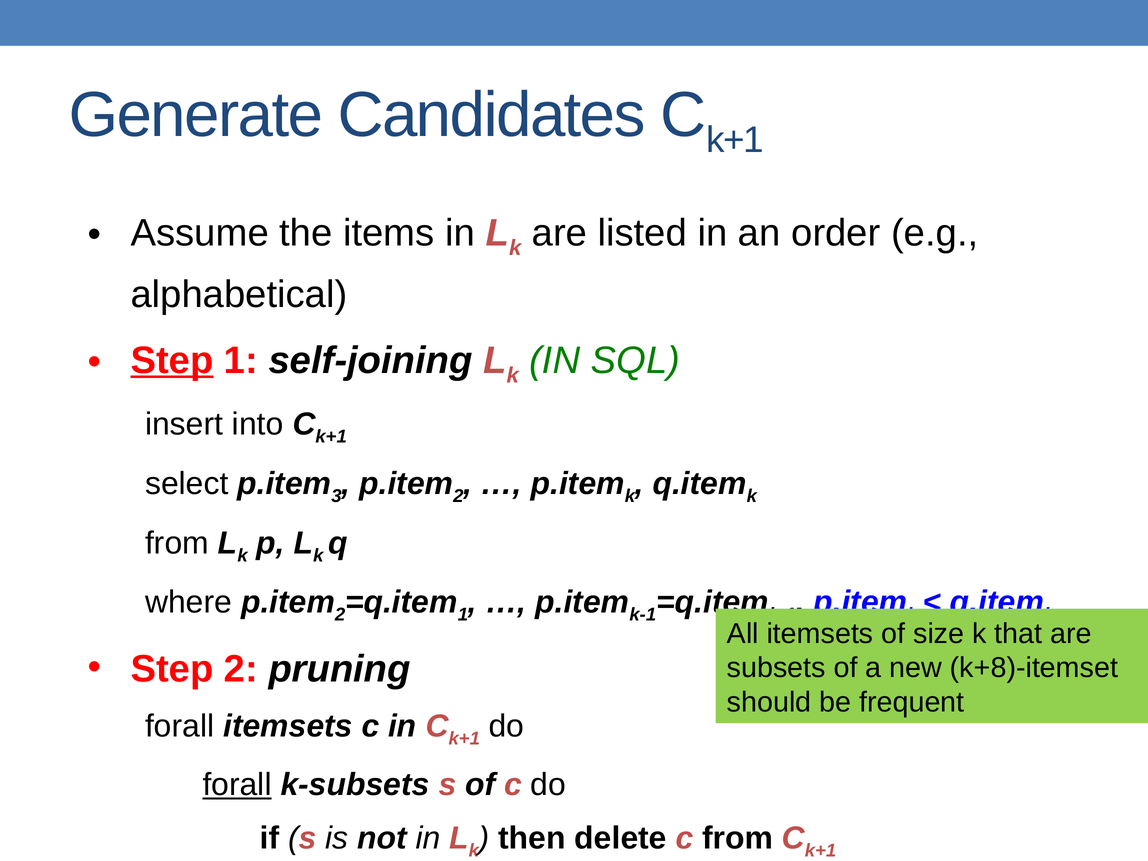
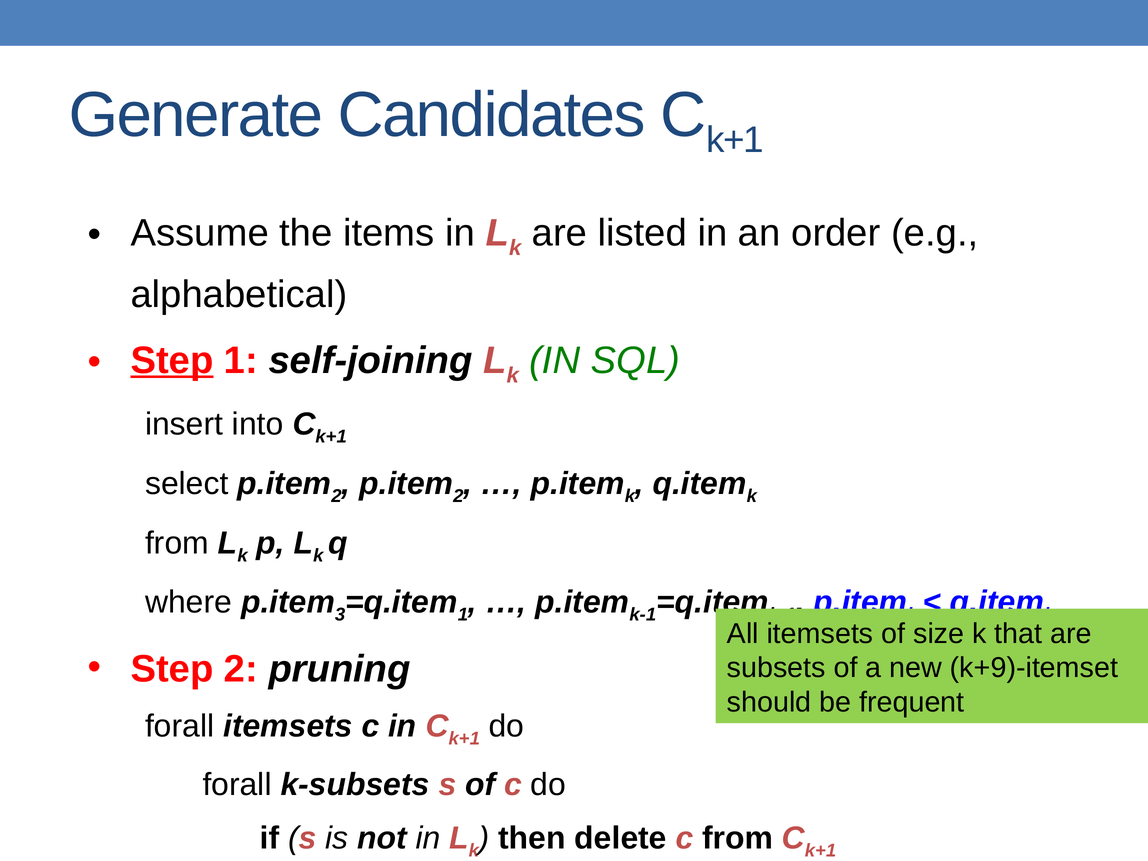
3 at (336, 496): 3 -> 2
2 at (340, 615): 2 -> 3
k+8)-itemset: k+8)-itemset -> k+9)-itemset
forall at (237, 785) underline: present -> none
